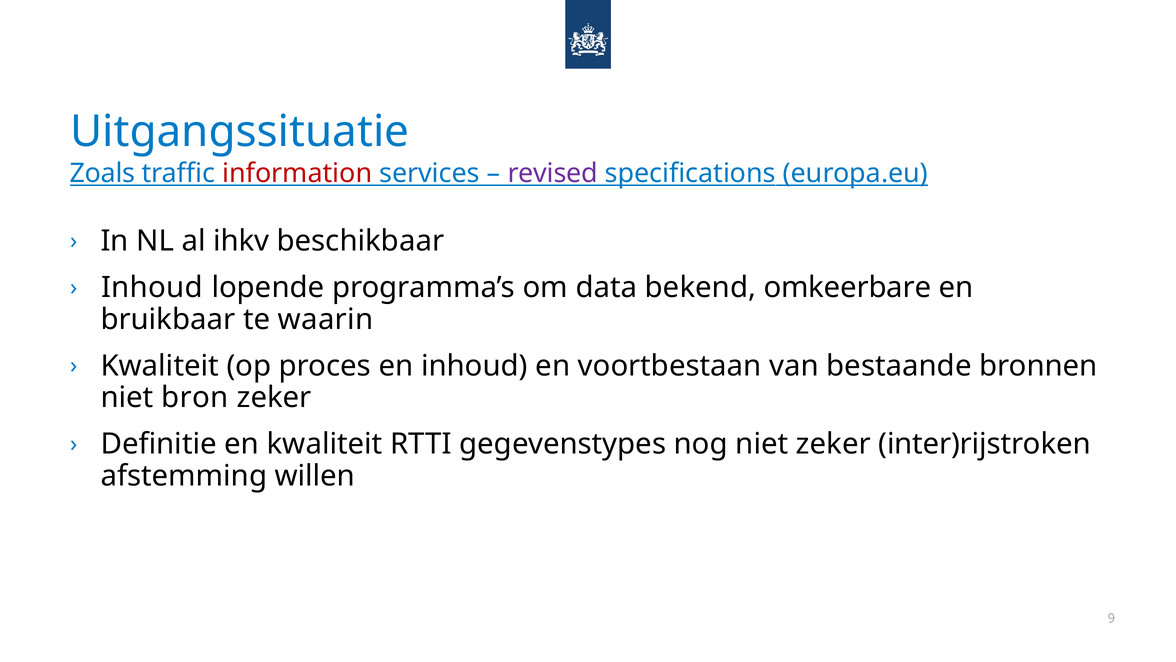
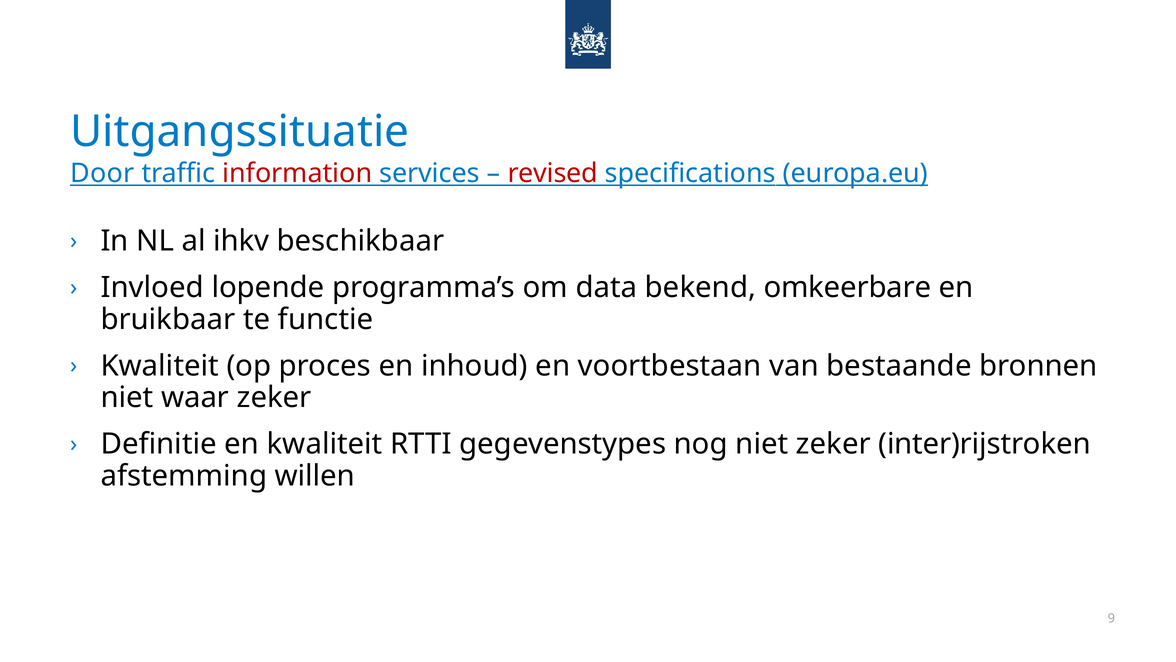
Zoals: Zoals -> Door
revised colour: purple -> red
Inhoud at (152, 287): Inhoud -> Invloed
waarin: waarin -> functie
bron: bron -> waar
